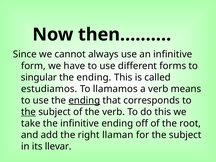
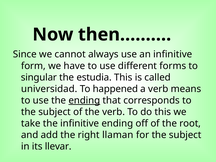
ending at (94, 77): ending -> estudia
estudiamos: estudiamos -> universidad
llamamos: llamamos -> happened
the at (28, 112) underline: present -> none
